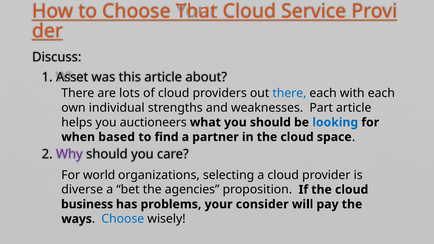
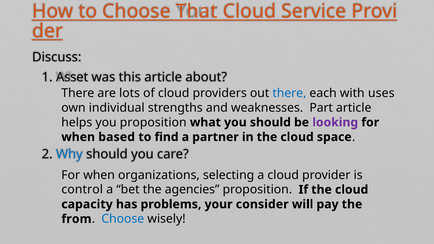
with each: each -> uses
you auctioneers: auctioneers -> proposition
looking colour: blue -> purple
Why colour: purple -> blue
world at (99, 175): world -> when
diverse: diverse -> control
business: business -> capacity
ways: ways -> from
